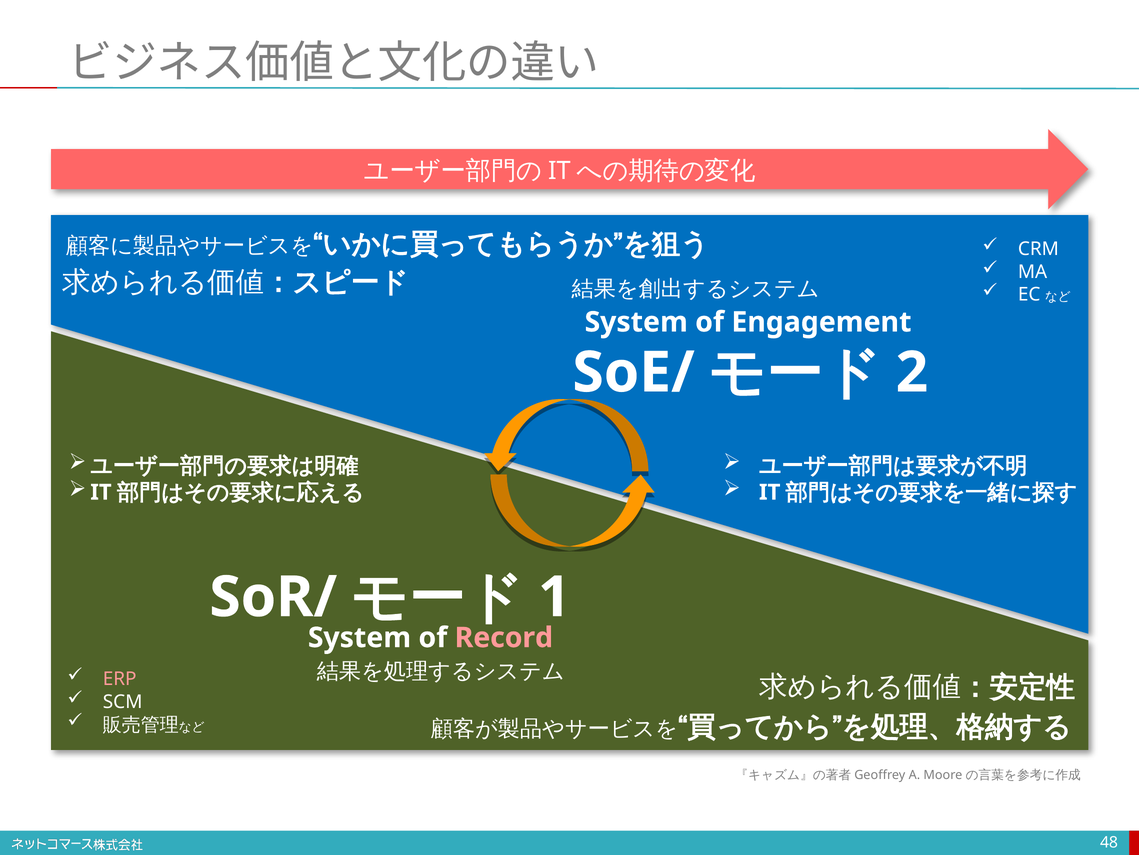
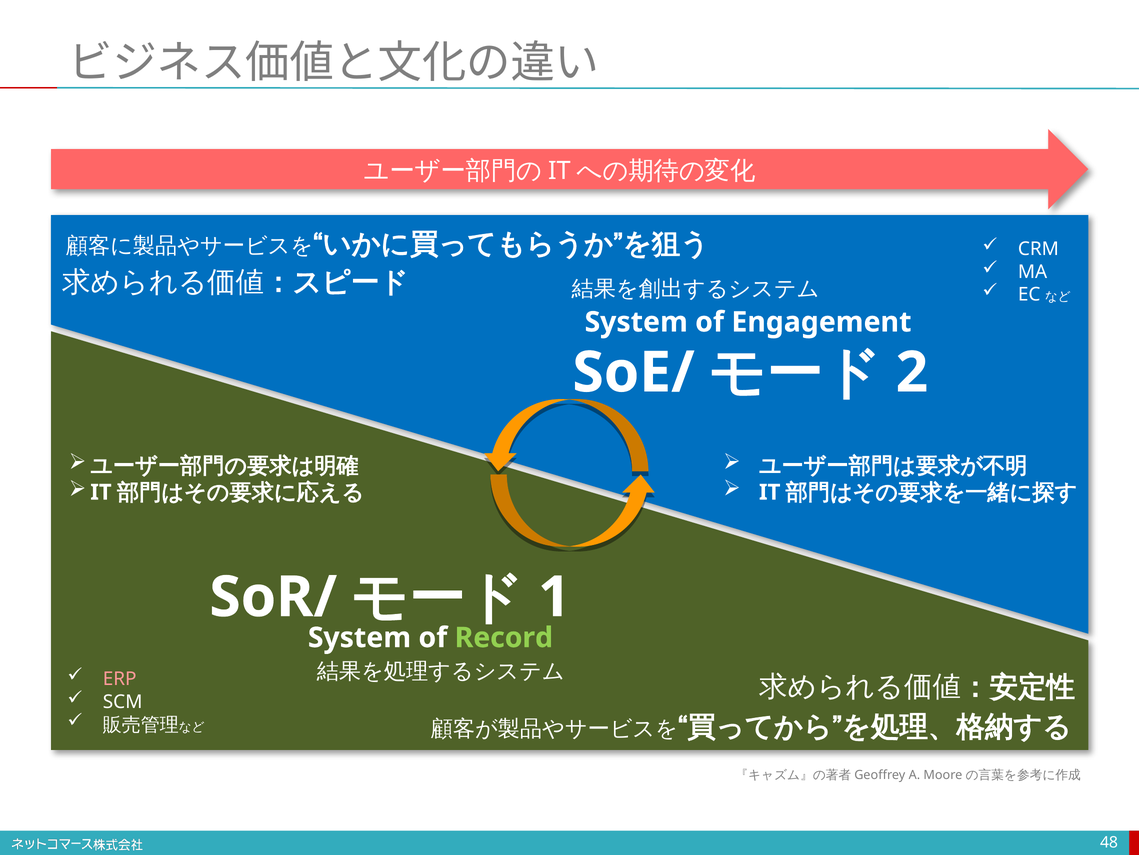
Record colour: pink -> light green
